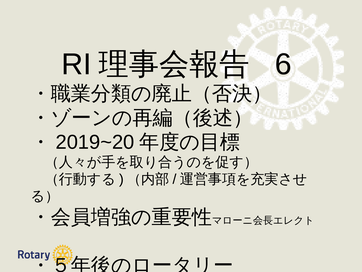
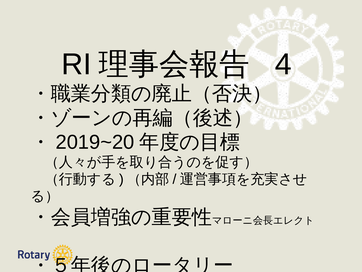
6: 6 -> 4
